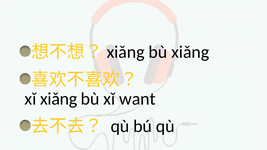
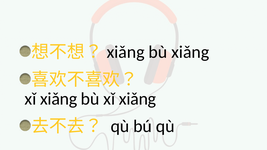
bù xǐ want: want -> xiǎng
